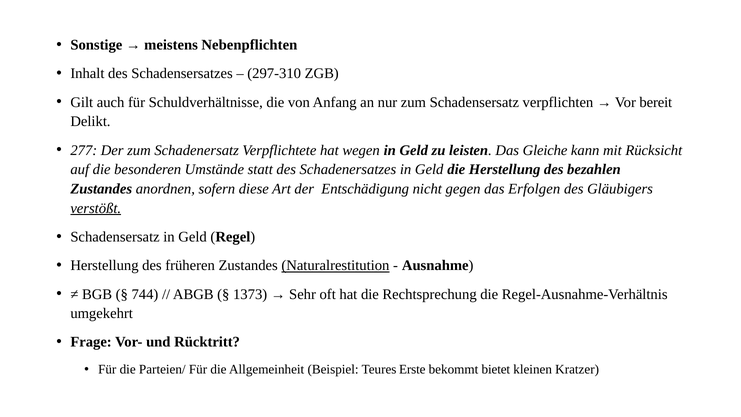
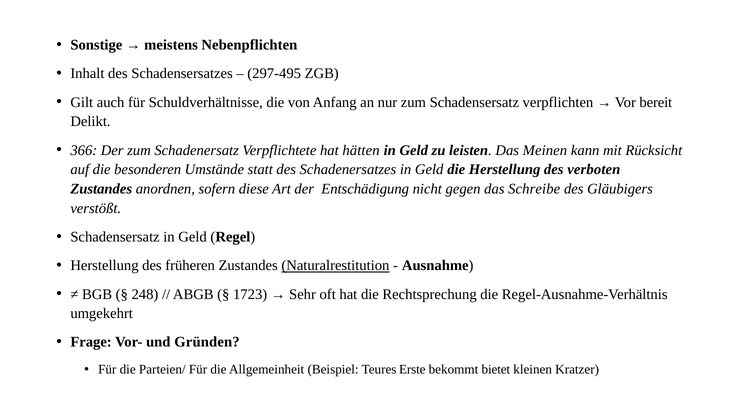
297-310: 297-310 -> 297-495
277: 277 -> 366
wegen: wegen -> hätten
Gleiche: Gleiche -> Meinen
bezahlen: bezahlen -> verboten
Erfolgen: Erfolgen -> Schreibe
verstößt underline: present -> none
744: 744 -> 248
1373: 1373 -> 1723
Rücktritt: Rücktritt -> Gründen
